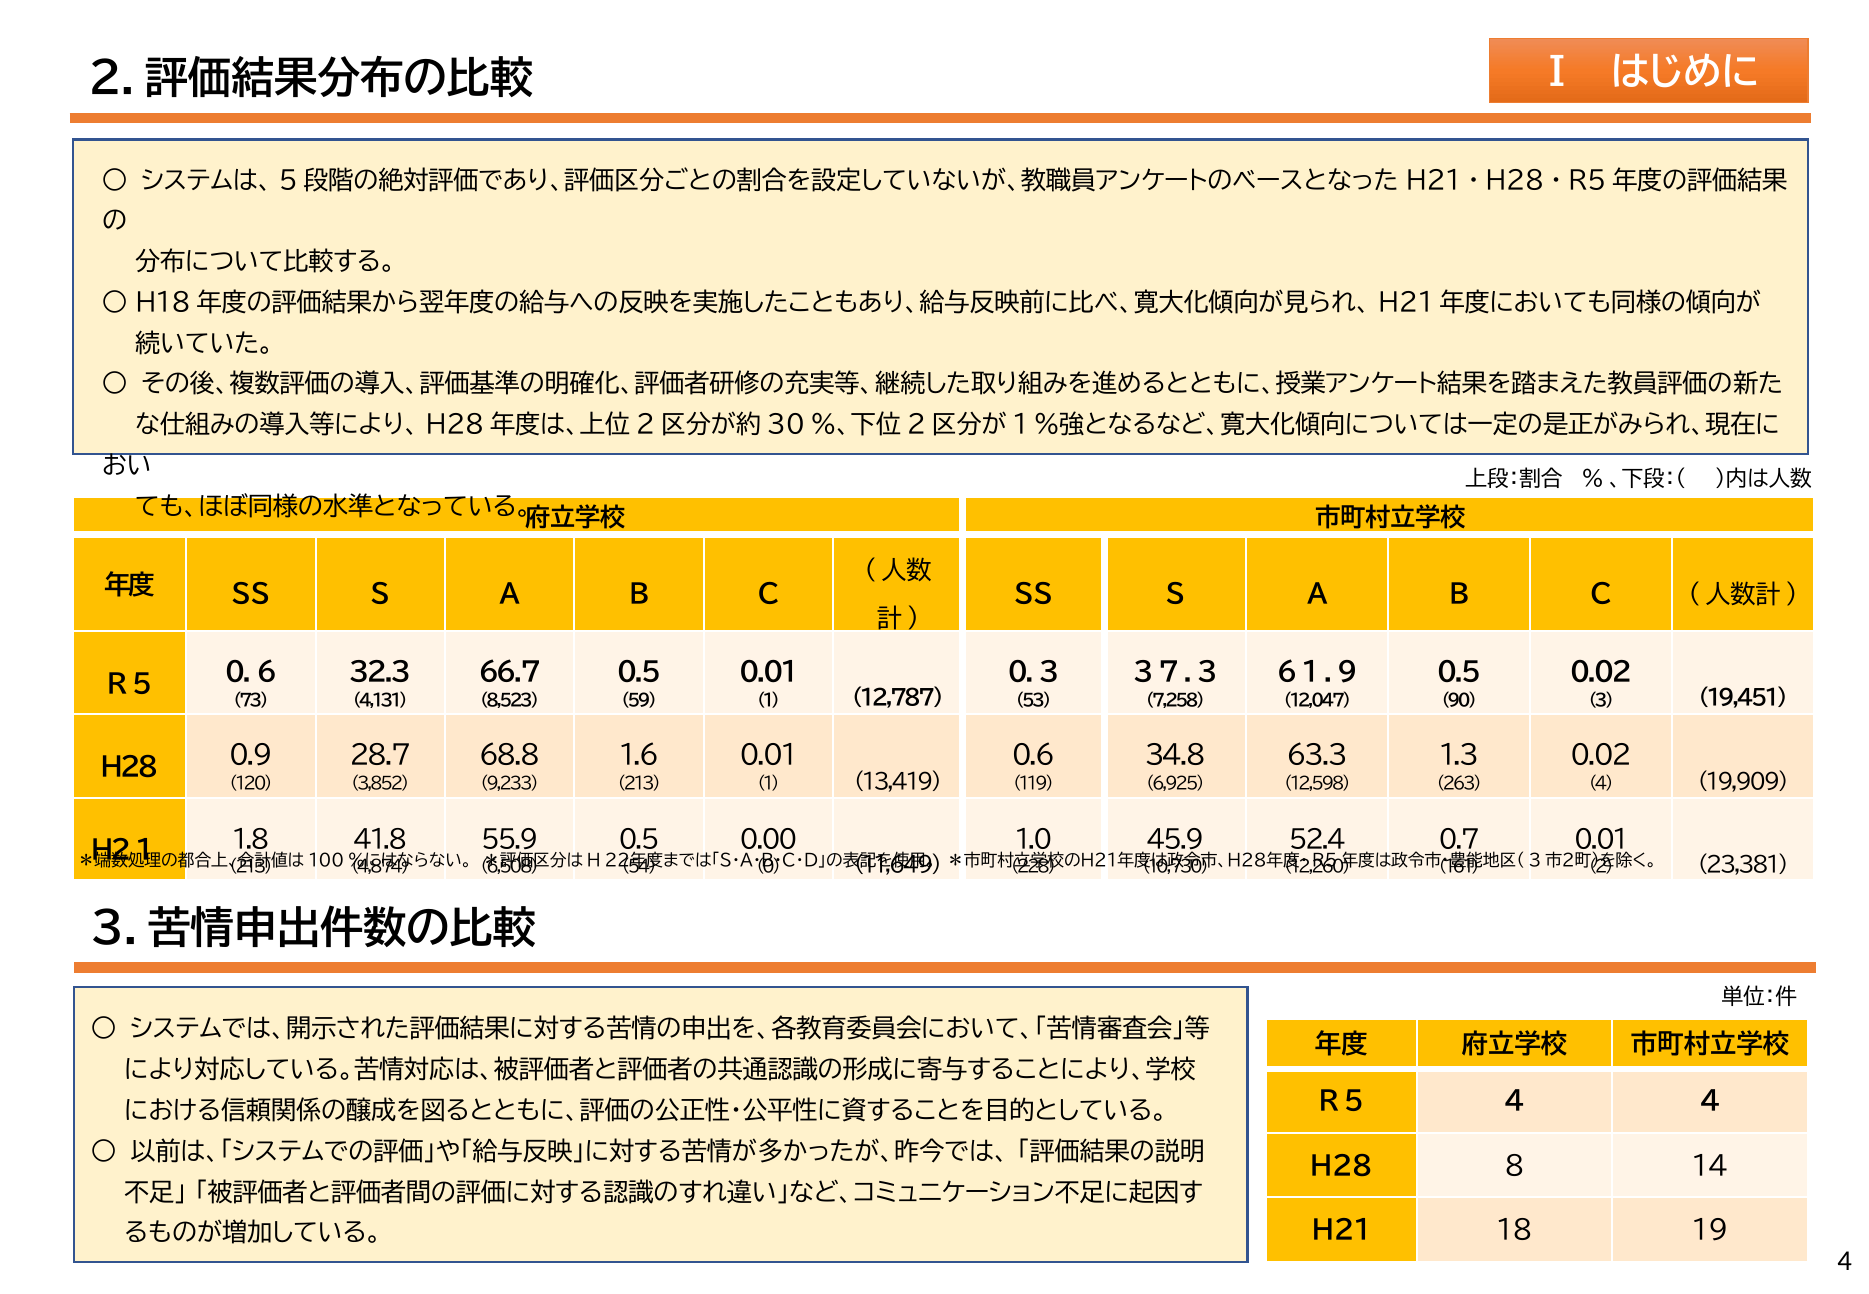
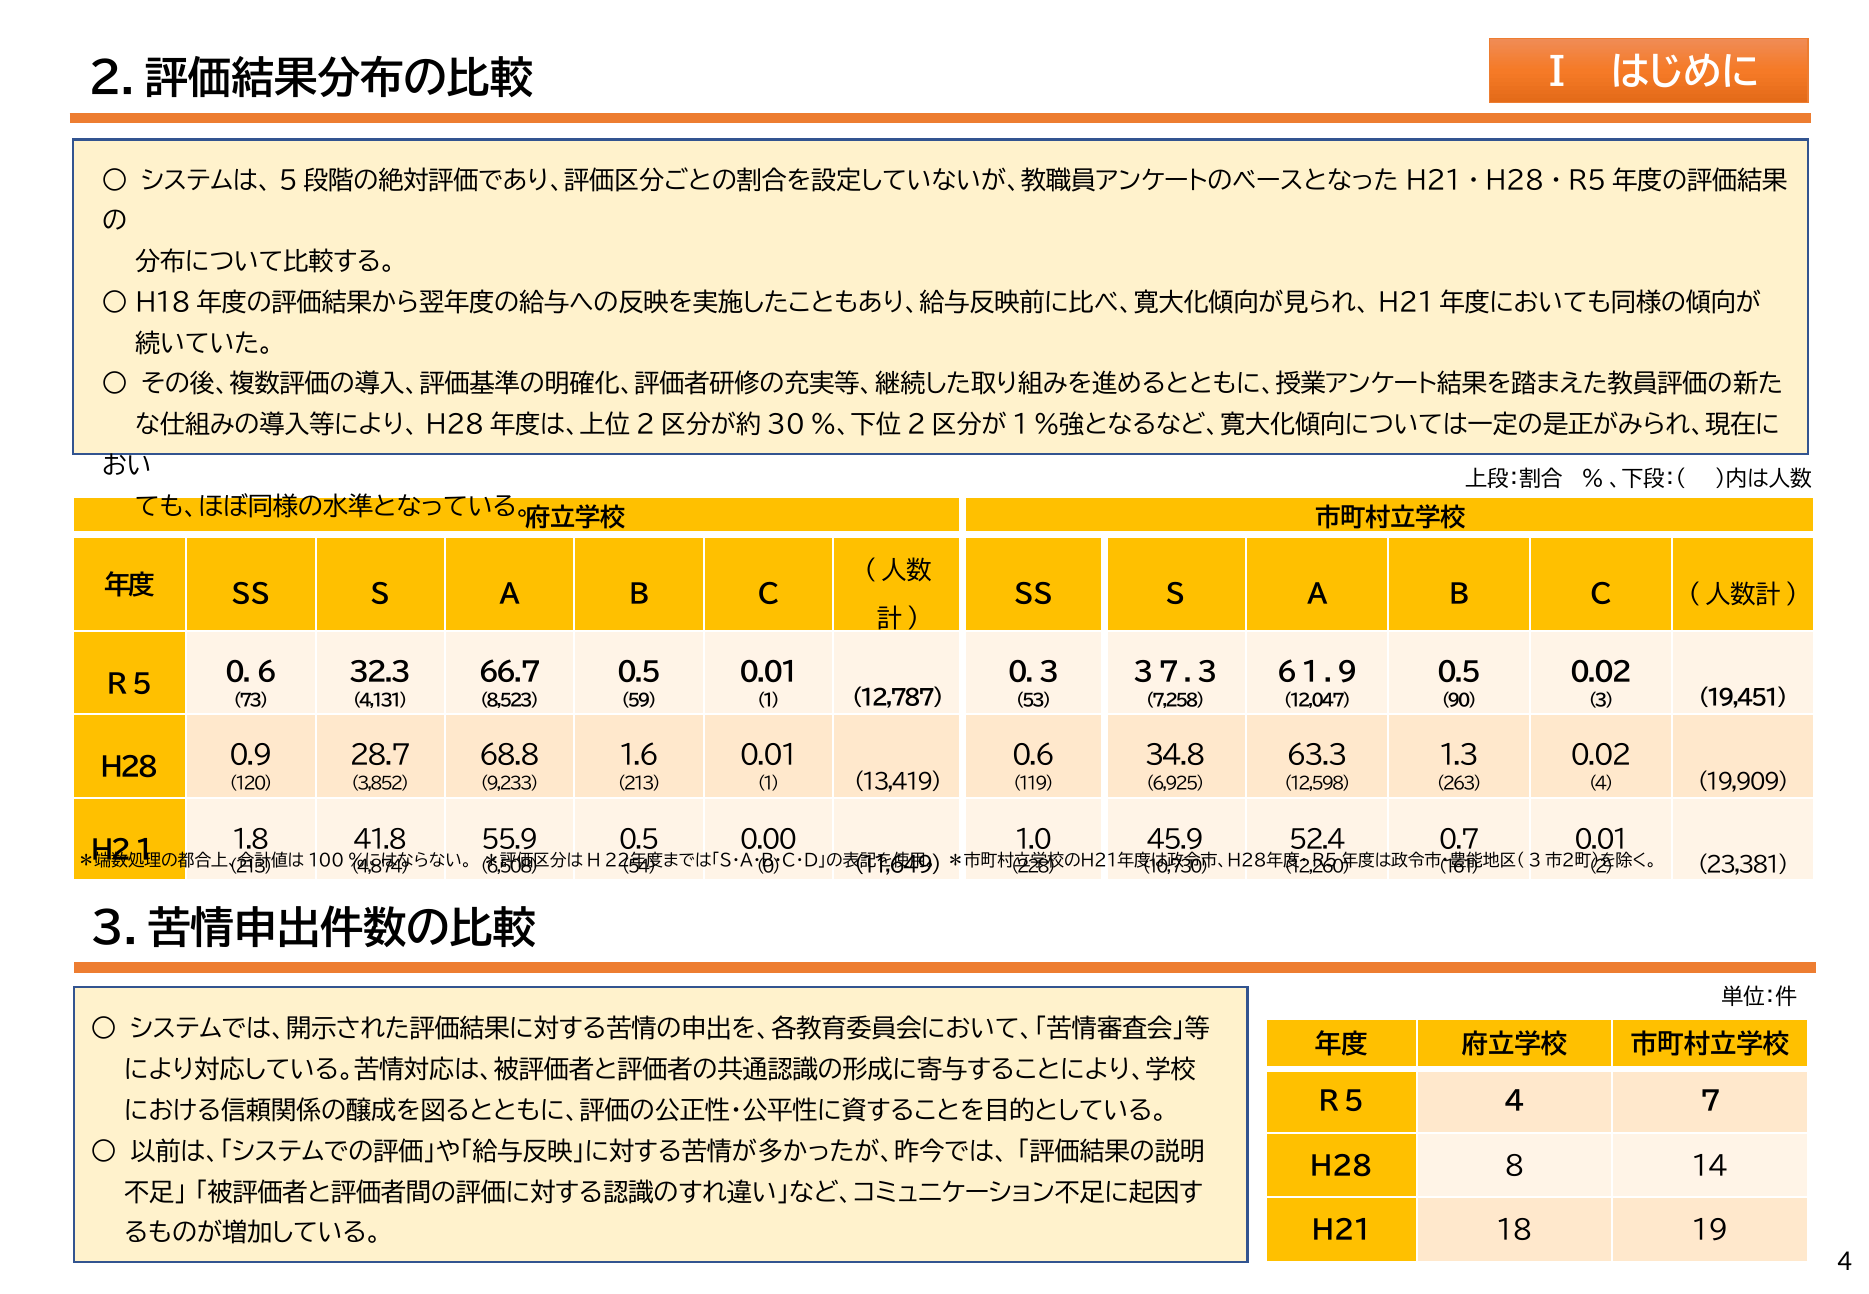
４ 4: 4 -> 7
